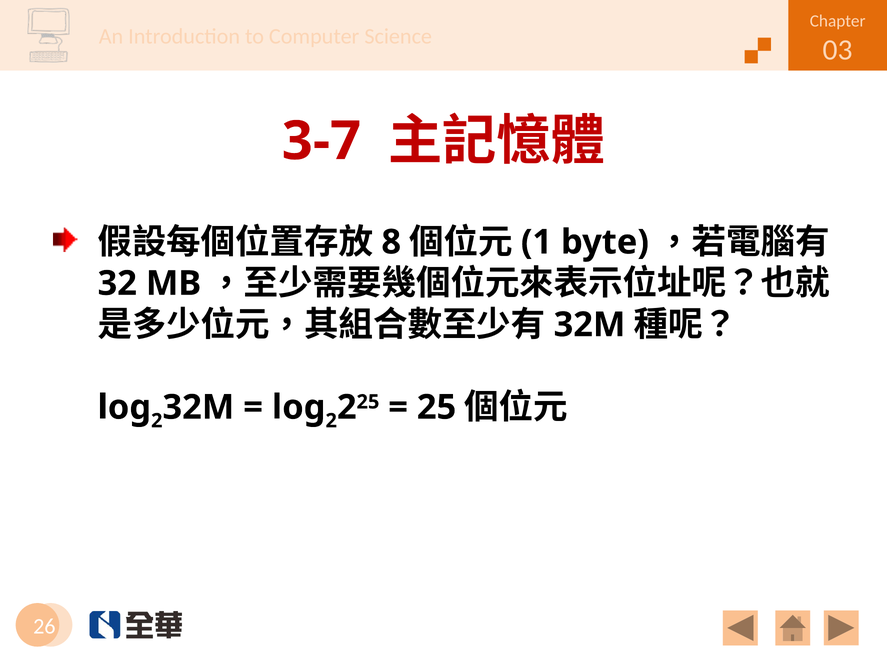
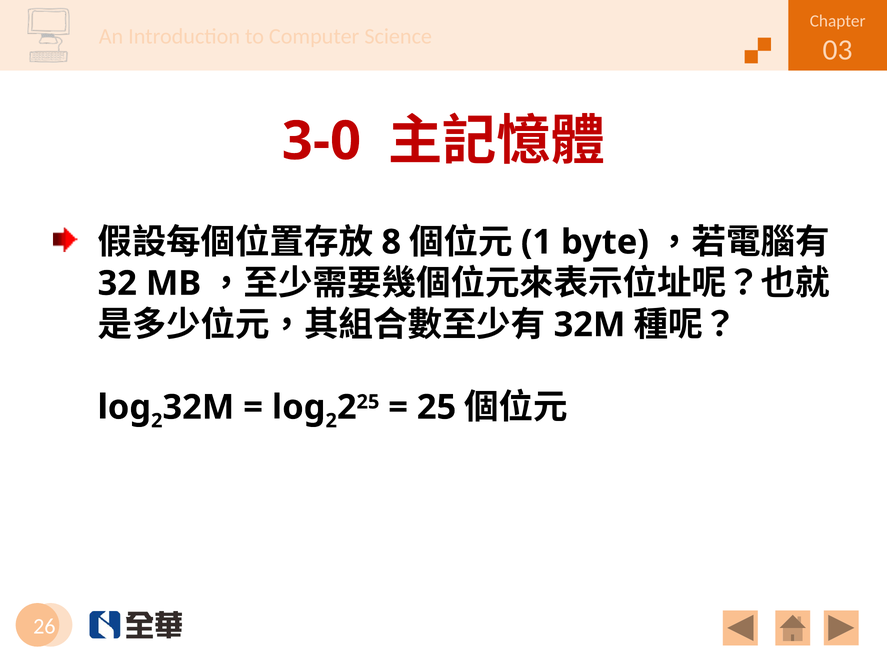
3-7: 3-7 -> 3-0
